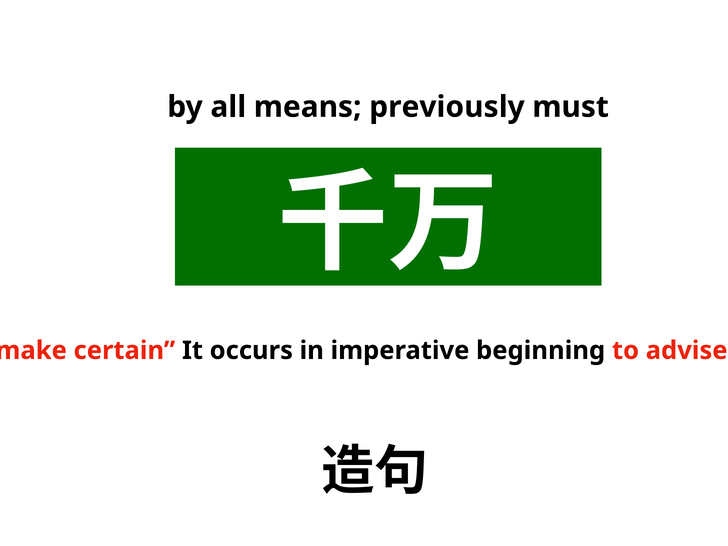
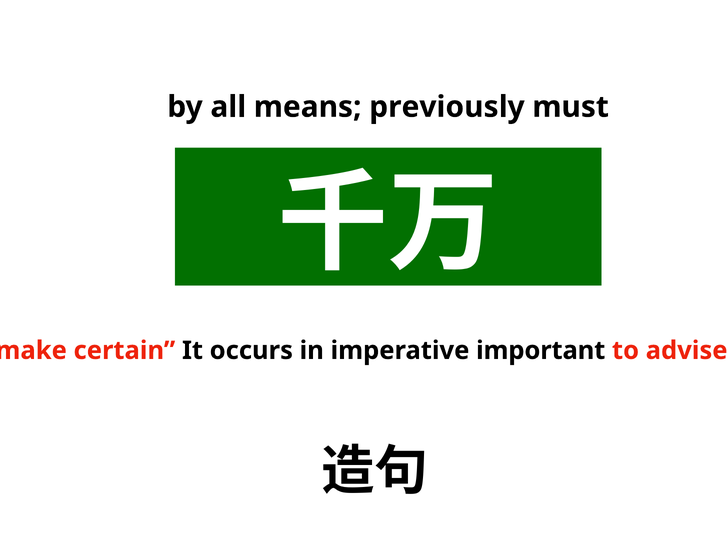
beginning: beginning -> important
